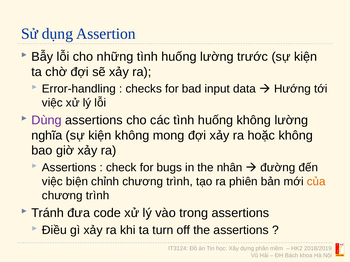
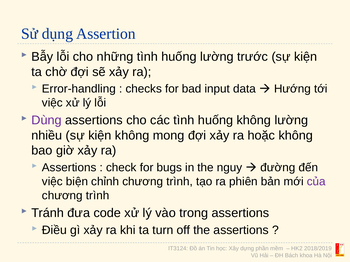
nghĩa: nghĩa -> nhiều
nhân: nhân -> nguy
của colour: orange -> purple
